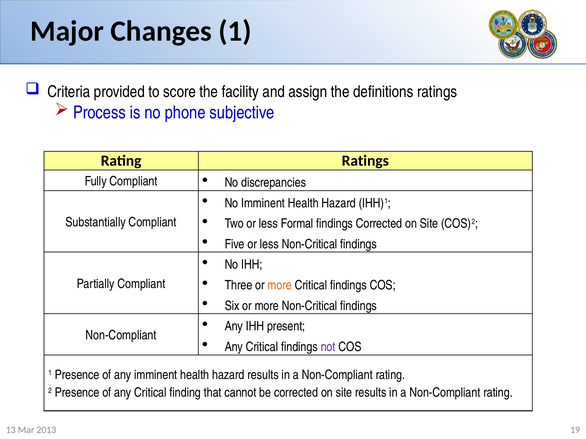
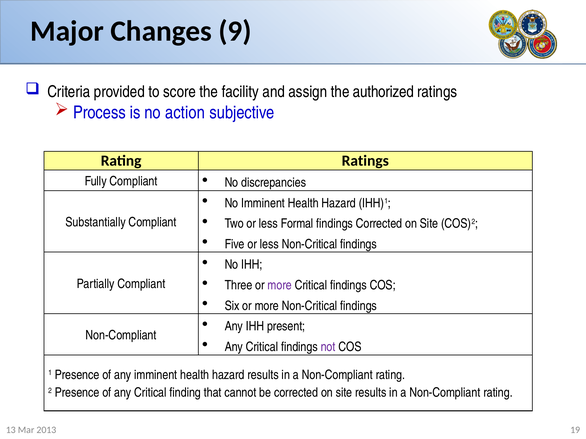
Changes 1: 1 -> 9
definitions: definitions -> authorized
phone: phone -> action
more at (280, 286) colour: orange -> purple
